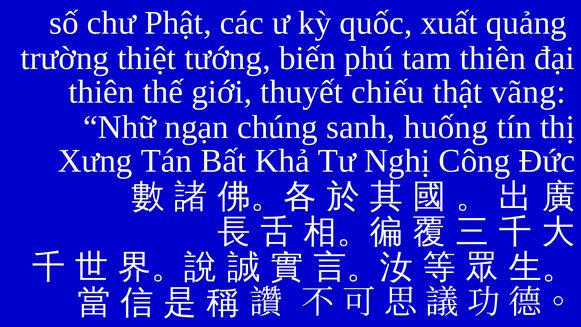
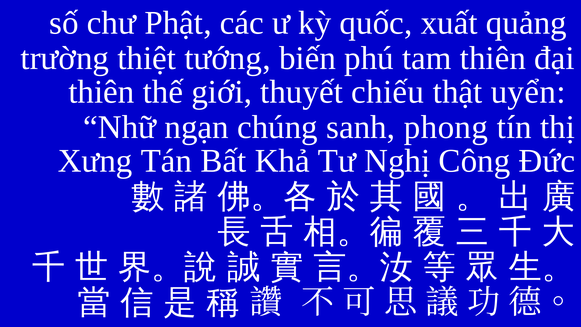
vãng: vãng -> uyển
huống: huống -> phong
